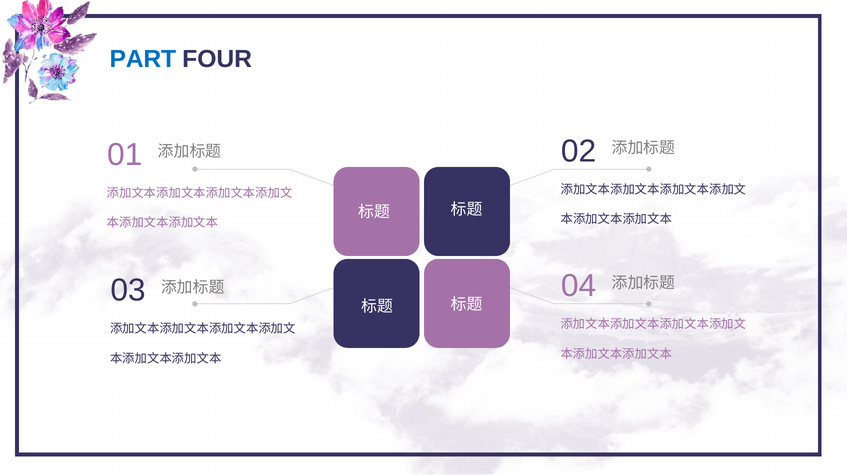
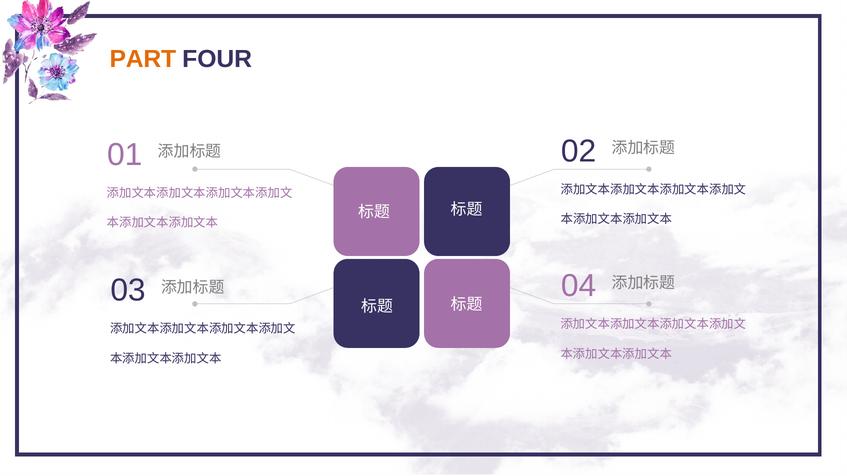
PART colour: blue -> orange
